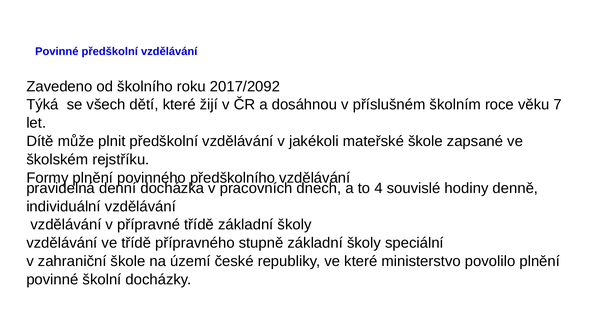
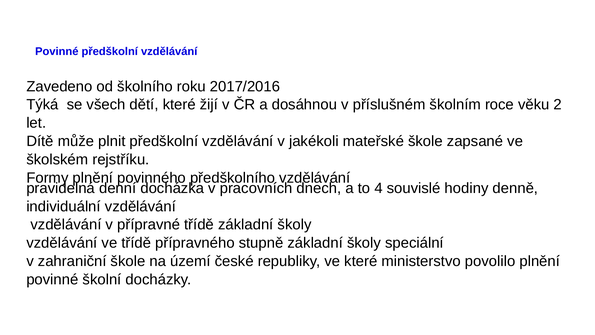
2017/2092: 2017/2092 -> 2017/2016
7: 7 -> 2
